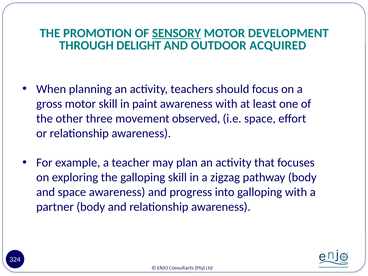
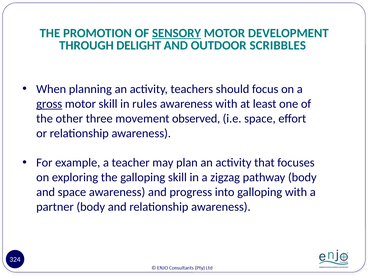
ACQUIRED: ACQUIRED -> SCRIBBLES
gross underline: none -> present
paint: paint -> rules
